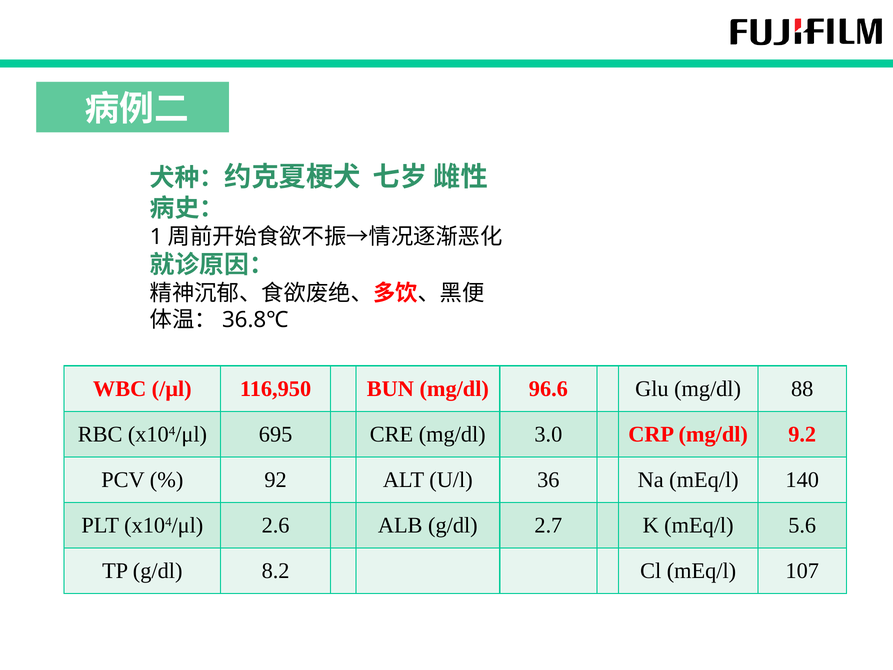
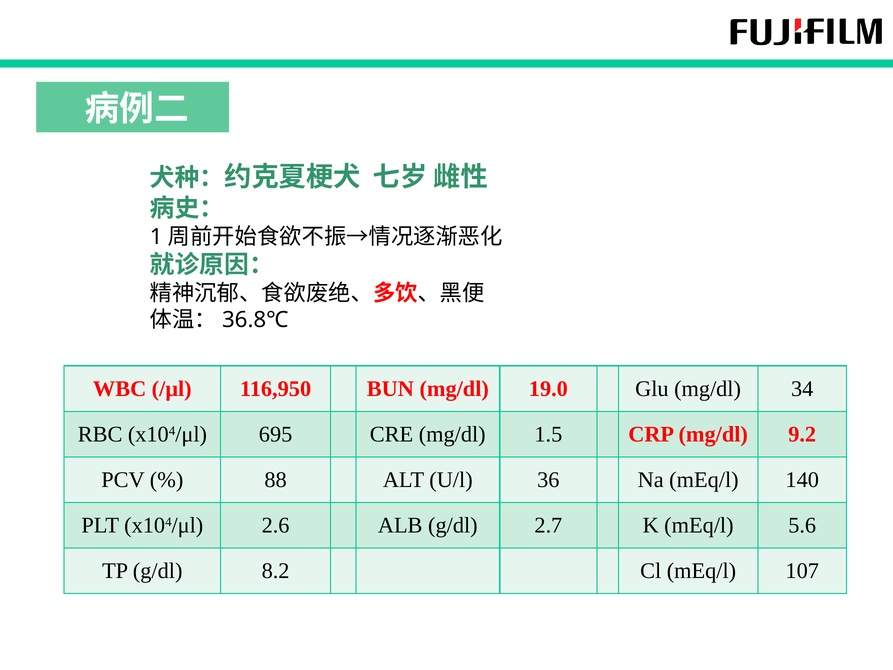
96.6: 96.6 -> 19.0
88: 88 -> 34
3.0: 3.0 -> 1.5
92: 92 -> 88
